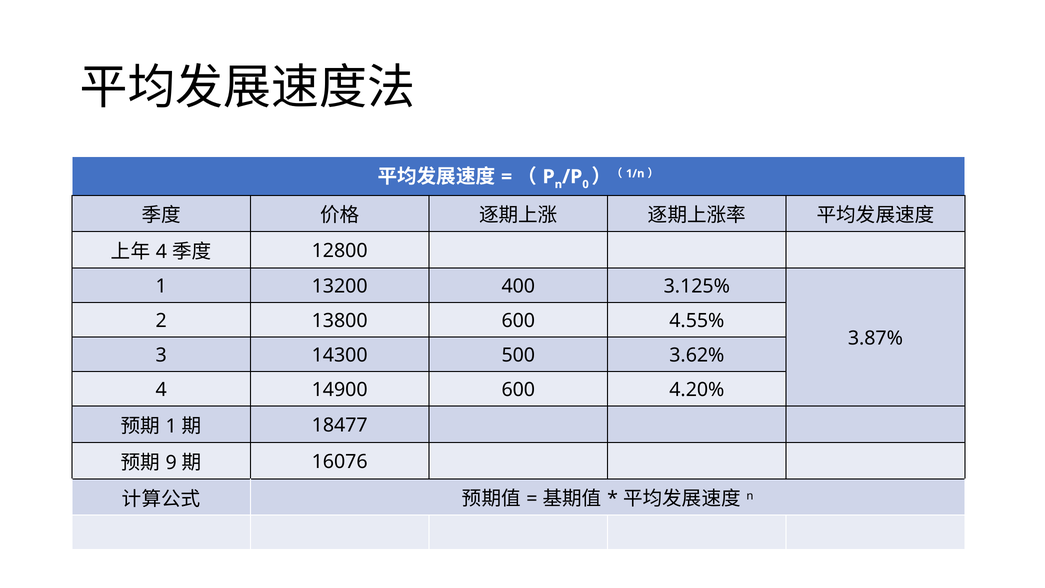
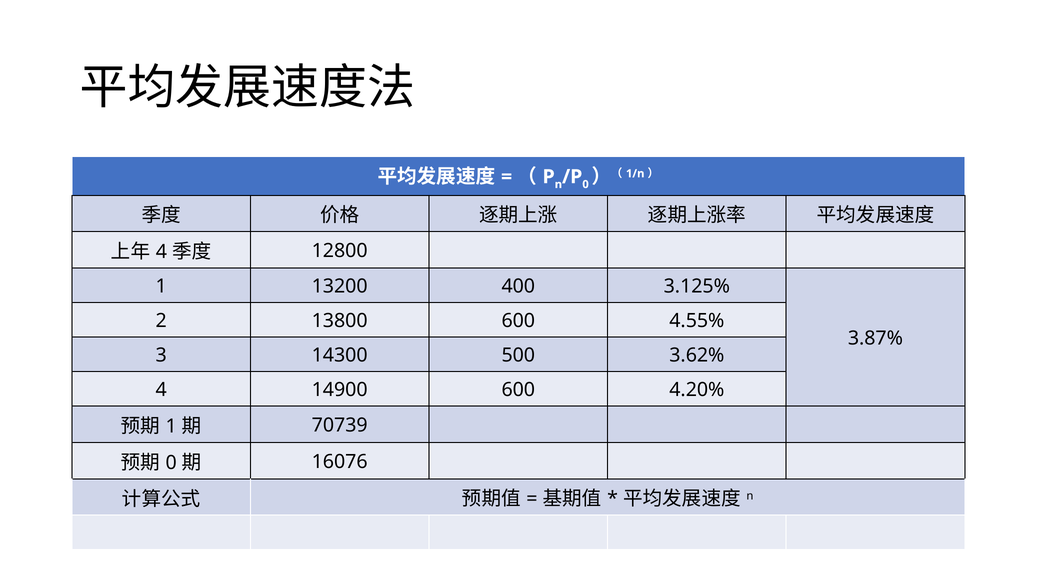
18477: 18477 -> 70739
9 at (171, 462): 9 -> 0
